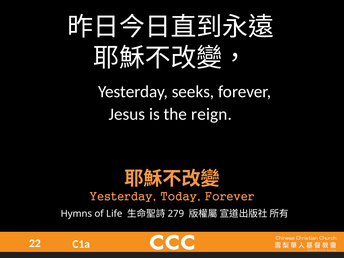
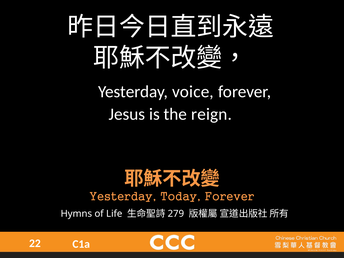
seeks: seeks -> voice
